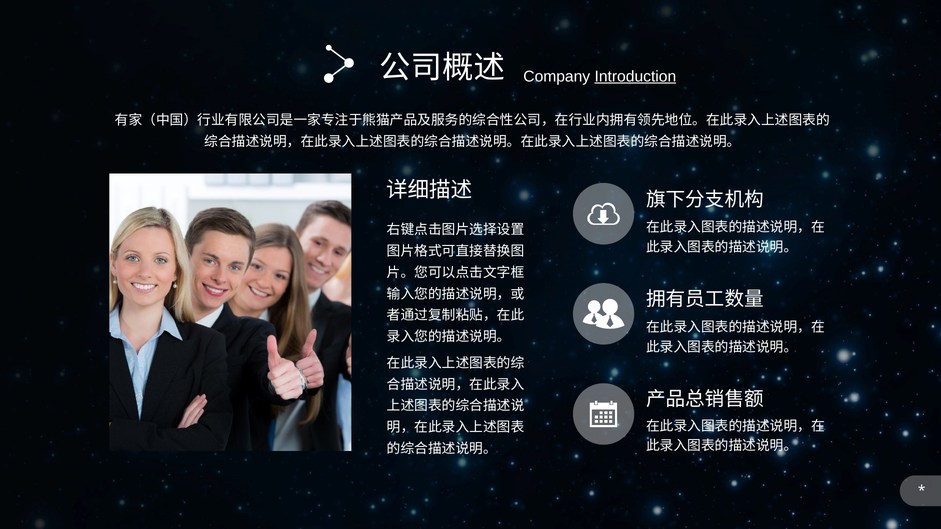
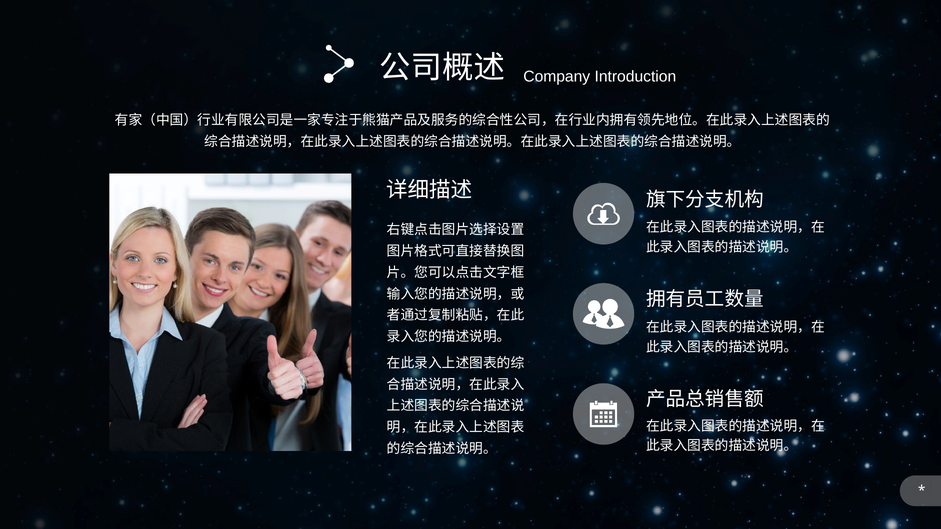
Introduction underline: present -> none
